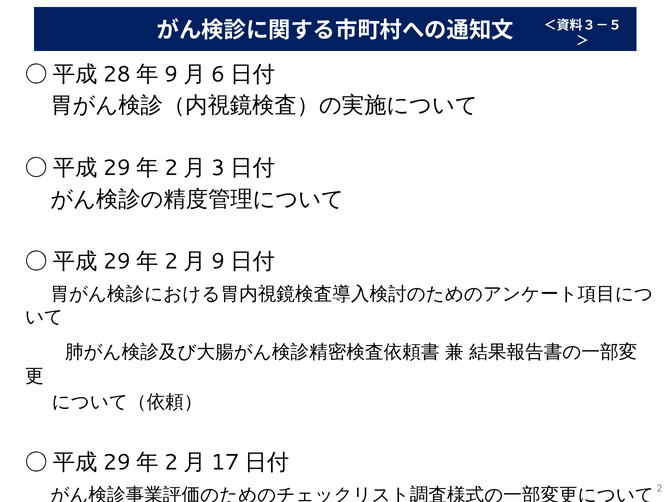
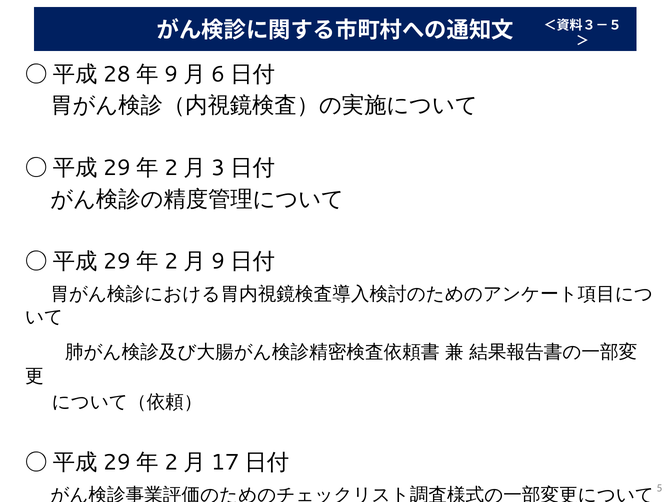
2: 2 -> 5
